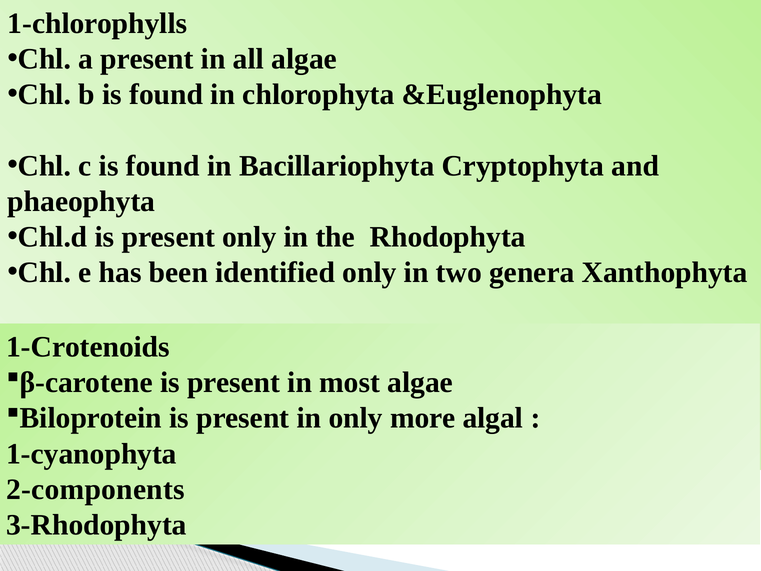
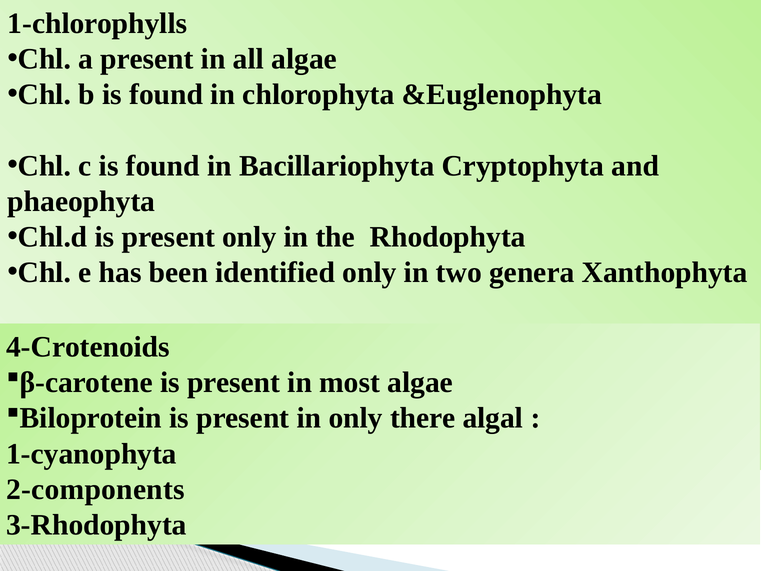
1-Crotenoids: 1-Crotenoids -> 4-Crotenoids
more: more -> there
